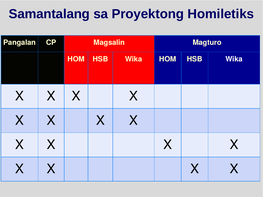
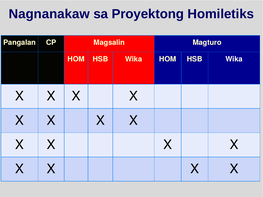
Samantalang: Samantalang -> Nagnanakaw
